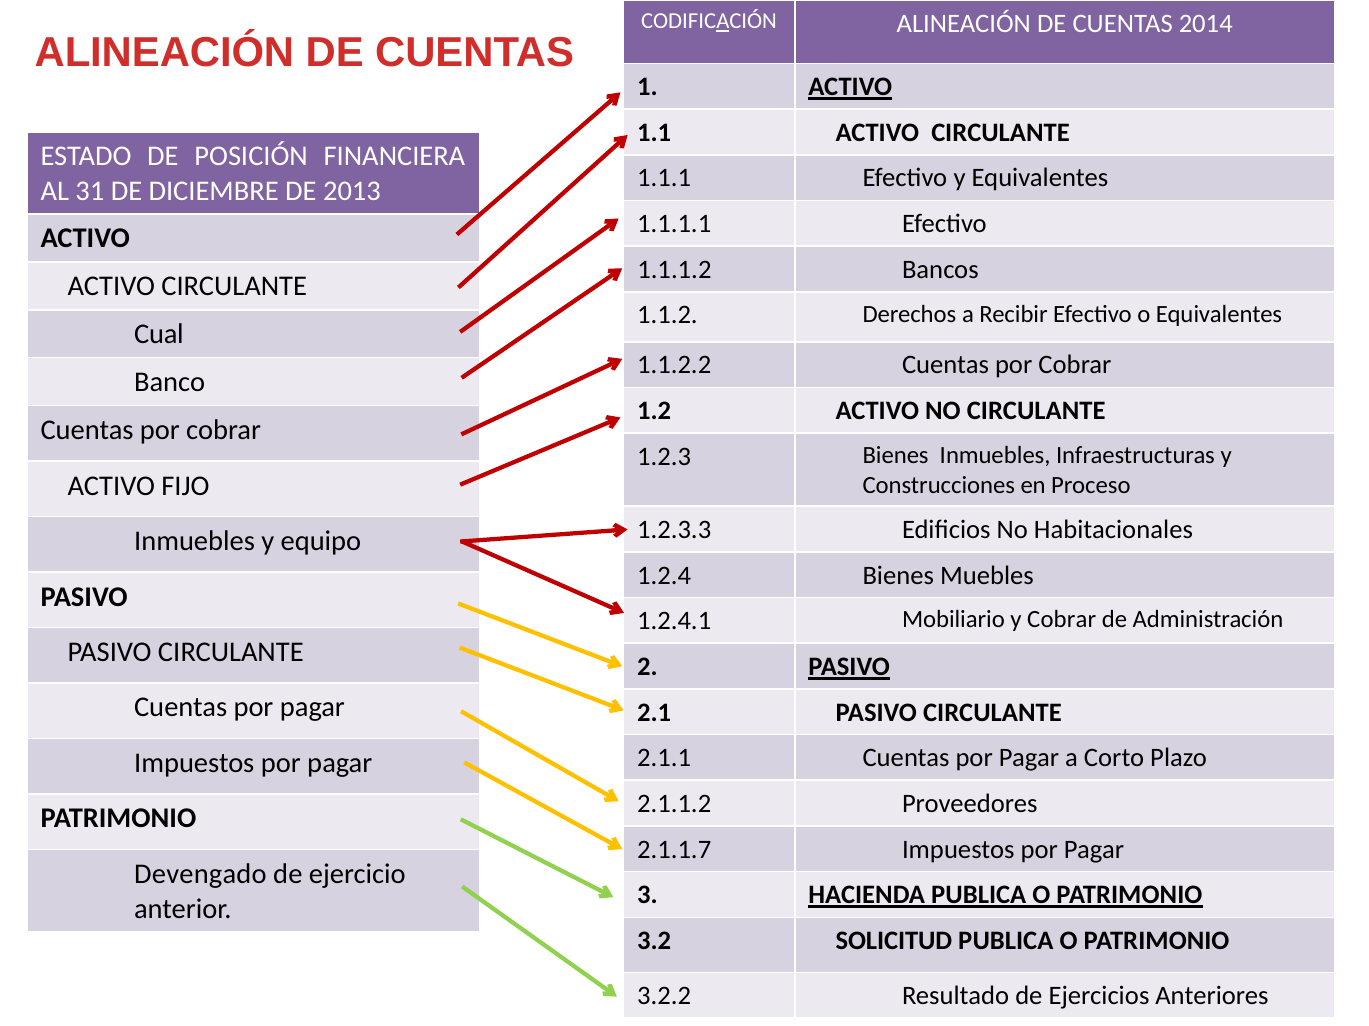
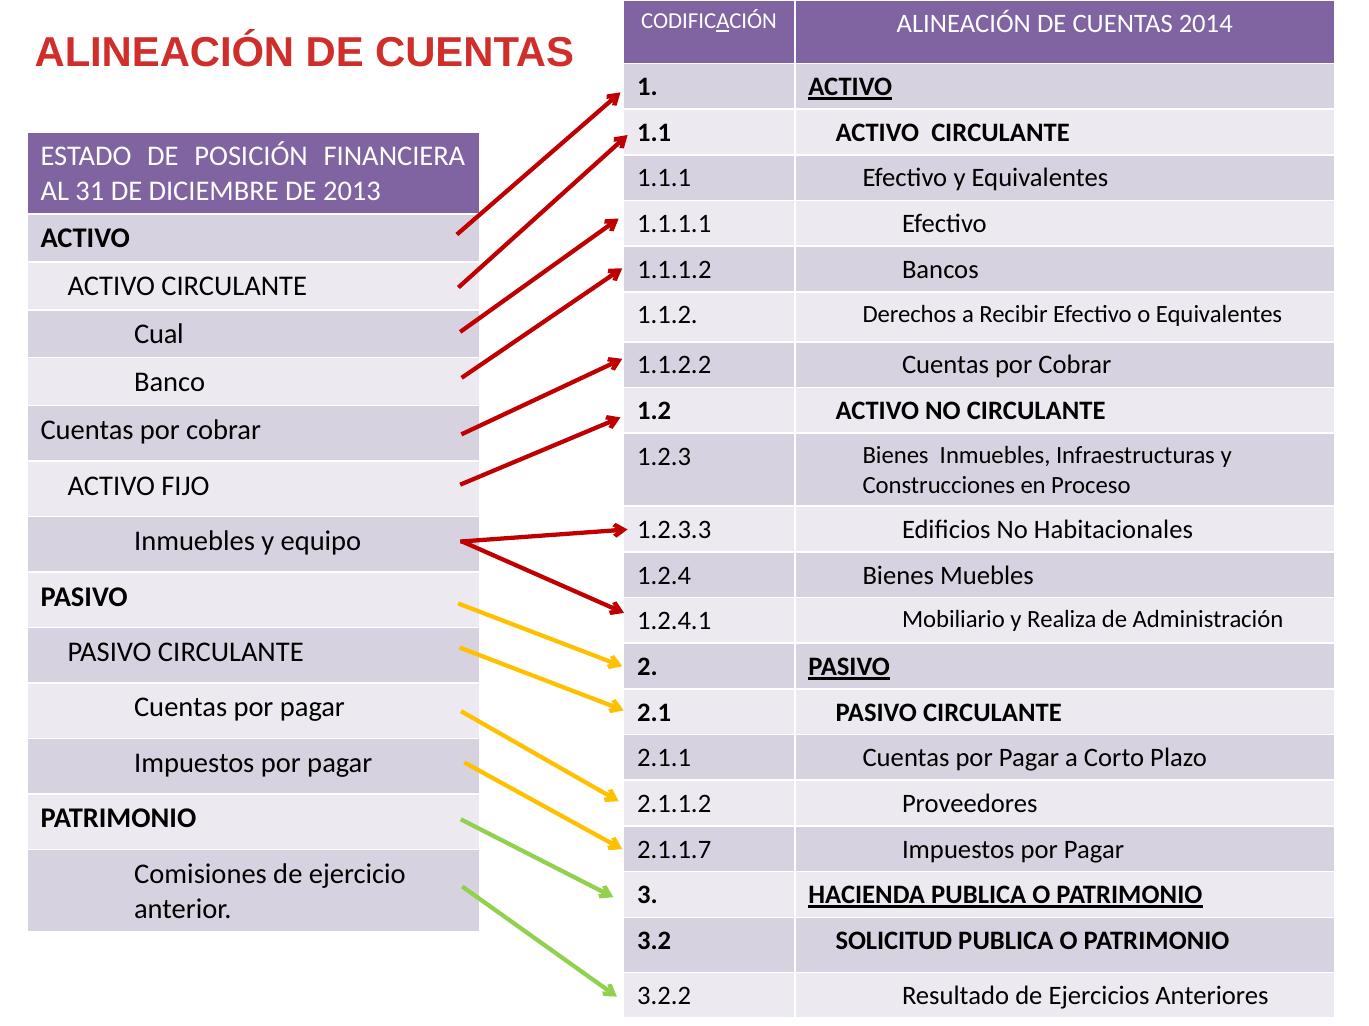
y Cobrar: Cobrar -> Realiza
Devengado: Devengado -> Comisiones
